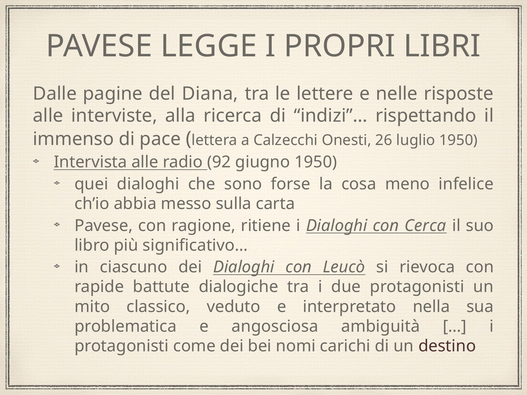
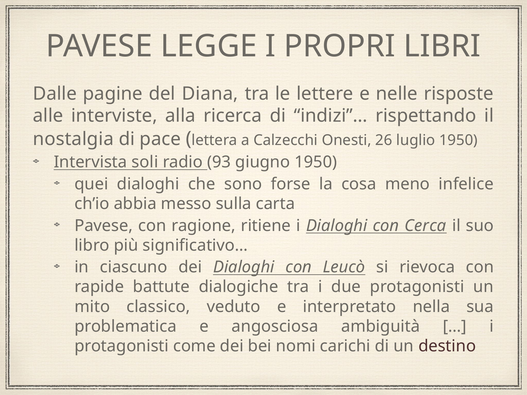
immenso: immenso -> nostalgia
Intervista alle: alle -> soli
92: 92 -> 93
